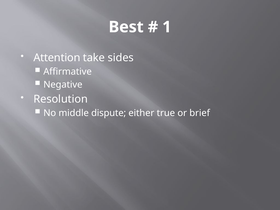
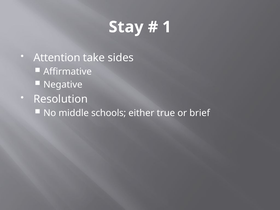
Best: Best -> Stay
dispute: dispute -> schools
